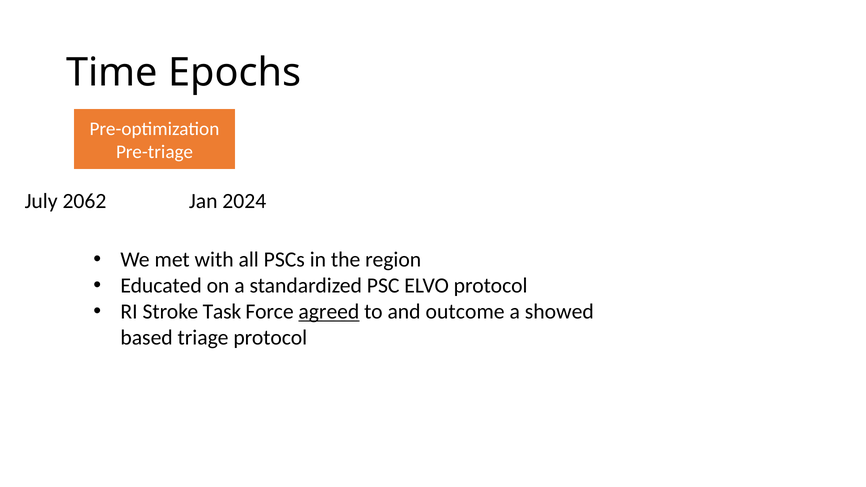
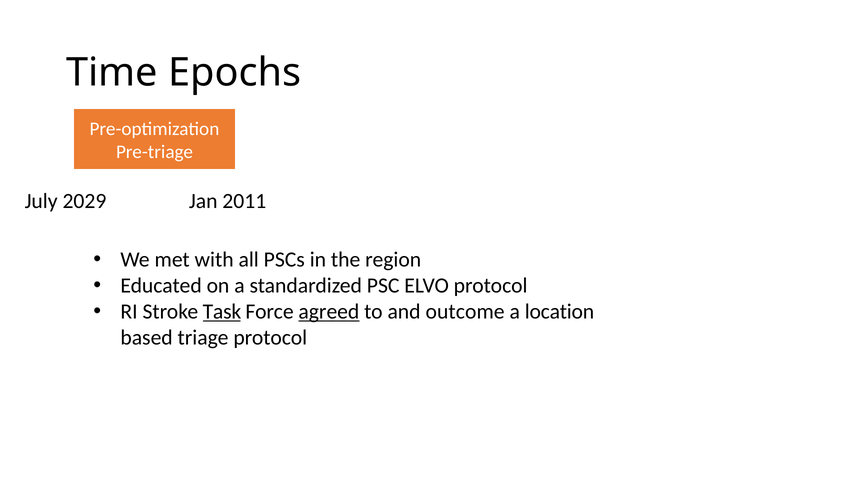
2062: 2062 -> 2029
2024: 2024 -> 2011
Task underline: none -> present
showed: showed -> location
